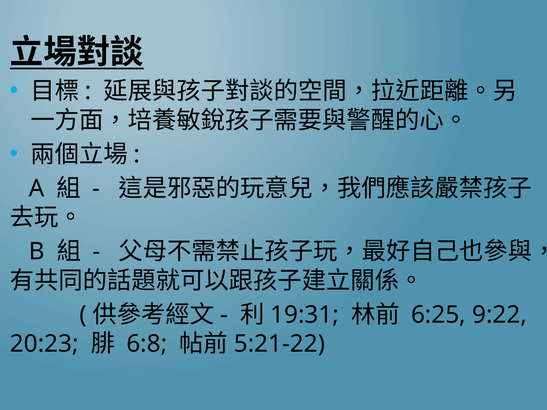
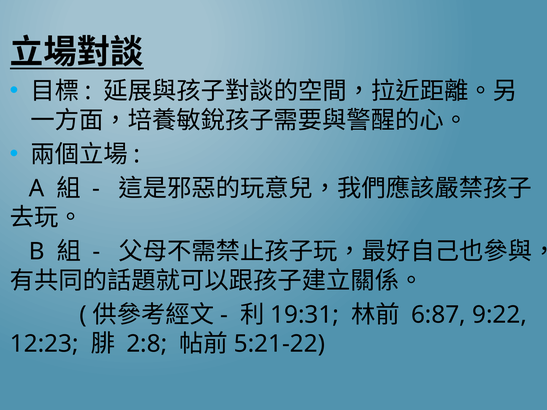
6:25: 6:25 -> 6:87
20:23: 20:23 -> 12:23
6:8: 6:8 -> 2:8
